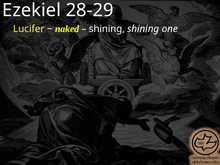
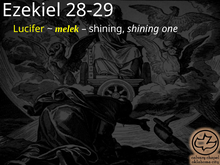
naked: naked -> melek
